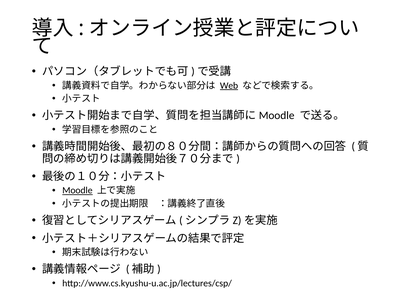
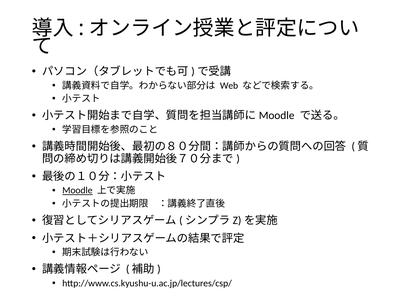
Web underline: present -> none
